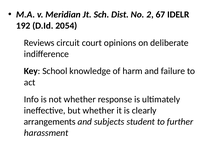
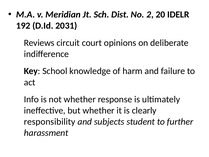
67: 67 -> 20
2054: 2054 -> 2031
arrangements: arrangements -> responsibility
